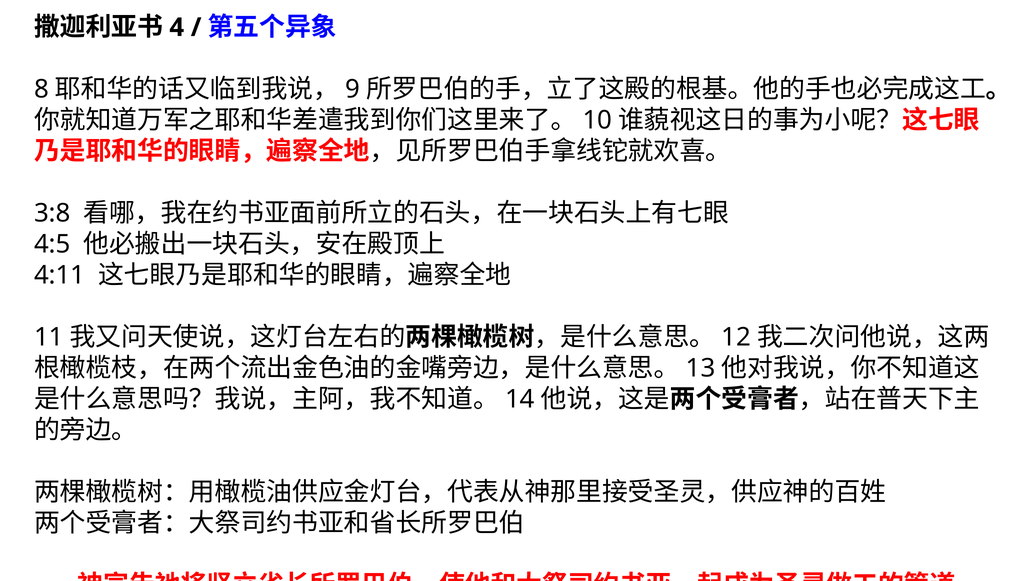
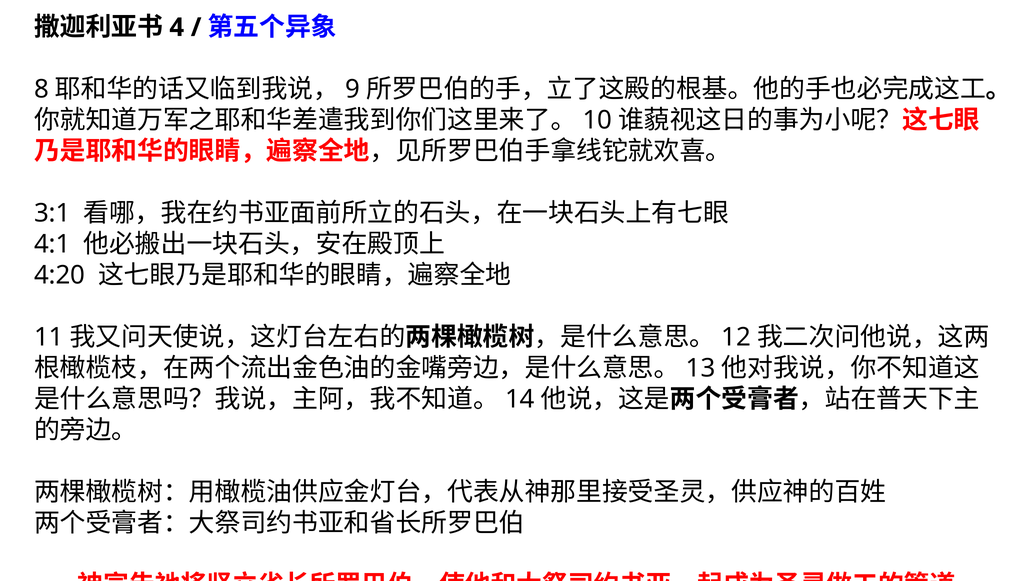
3:8: 3:8 -> 3:1
4:5: 4:5 -> 4:1
4:11: 4:11 -> 4:20
